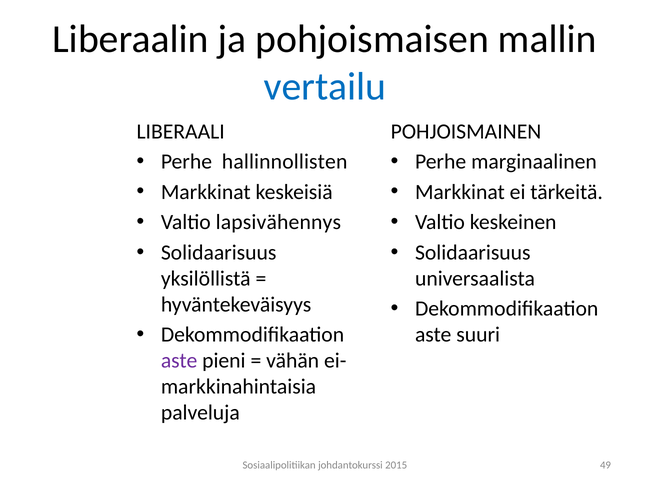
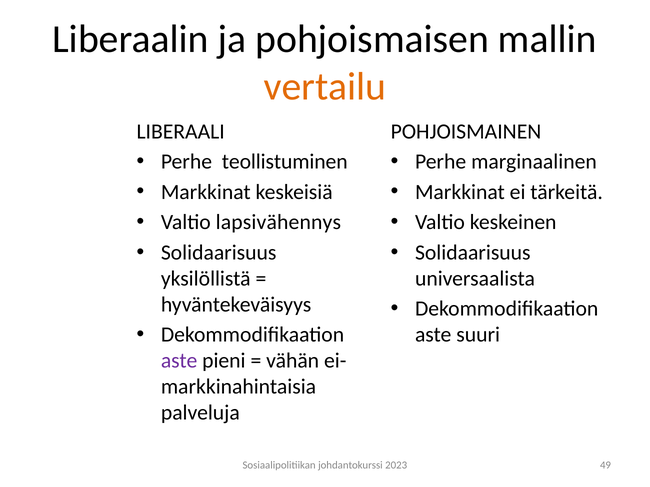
vertailu colour: blue -> orange
hallinnollisten: hallinnollisten -> teollistuminen
2015: 2015 -> 2023
